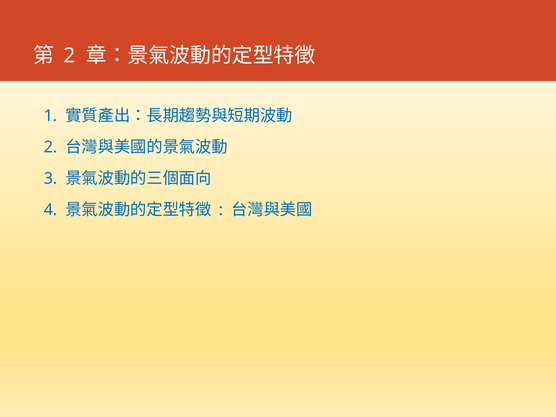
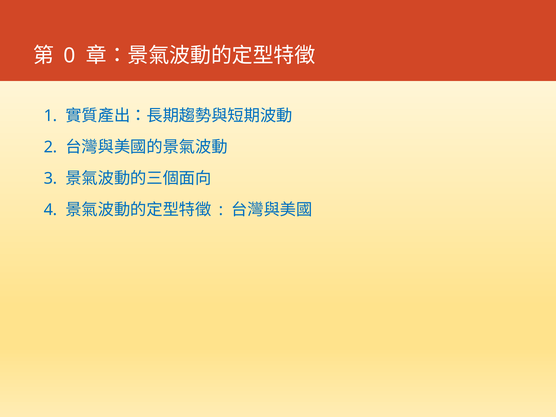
2 at (70, 55): 2 -> 0
